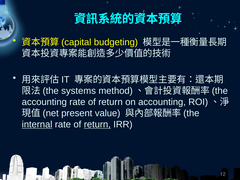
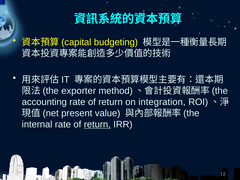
systems: systems -> exporter
on accounting: accounting -> integration
internal underline: present -> none
